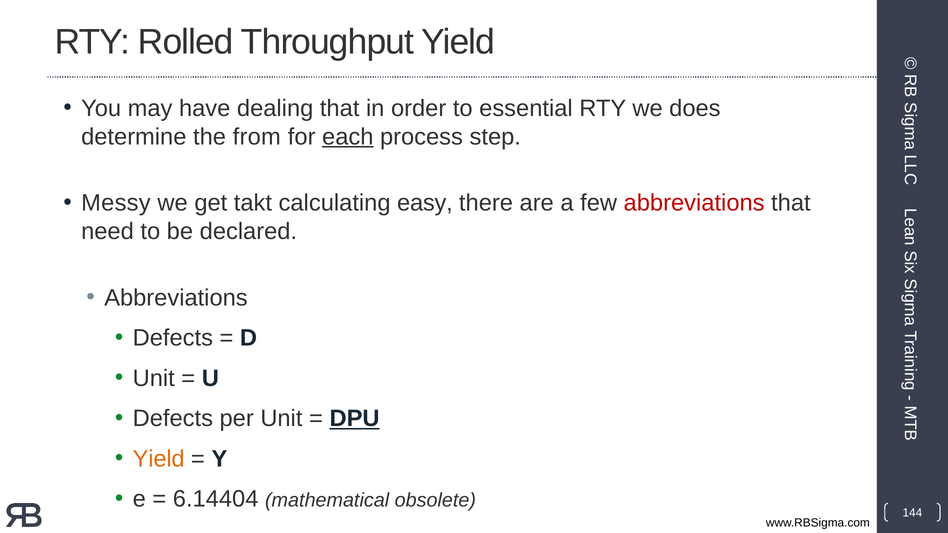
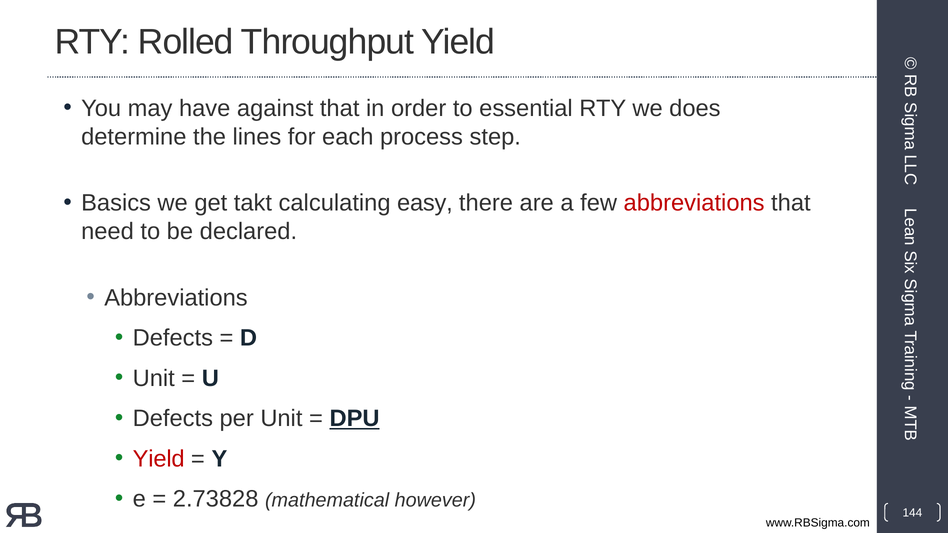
dealing: dealing -> against
from: from -> lines
each underline: present -> none
Messy: Messy -> Basics
Yield at (159, 459) colour: orange -> red
6.14404: 6.14404 -> 2.73828
obsolete: obsolete -> however
